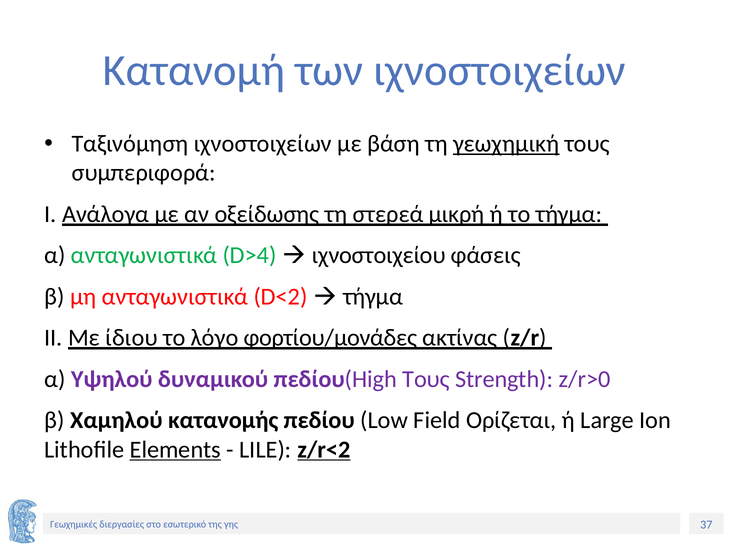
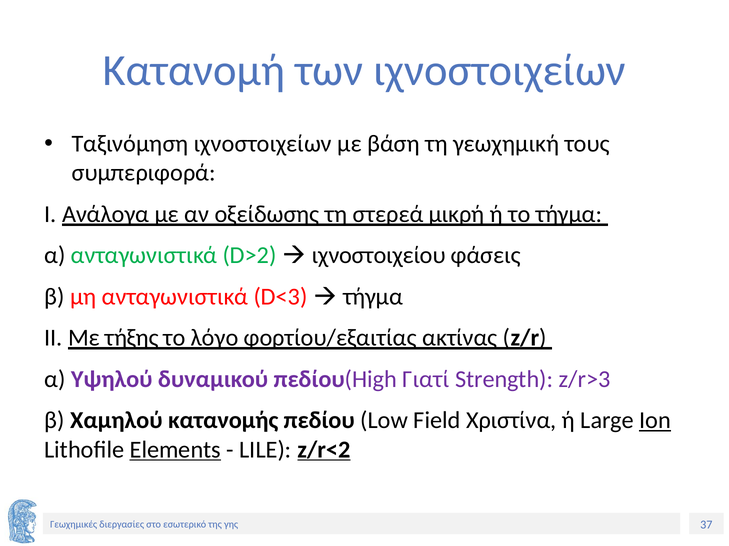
γεωχημική underline: present -> none
D>4: D>4 -> D>2
D<2: D<2 -> D<3
ίδιου: ίδιου -> τήξης
φορτίου/μονάδες: φορτίου/μονάδες -> φορτίου/εξαιτίας
πεδίου(High Τους: Τους -> Γιατί
z/r>0: z/r>0 -> z/r>3
Ορίζεται: Ορίζεται -> Χριστίνα
Ion underline: none -> present
